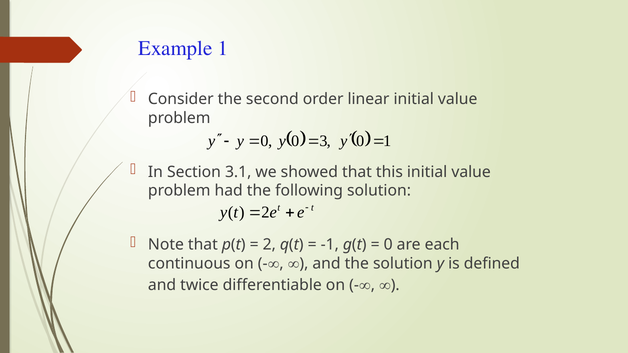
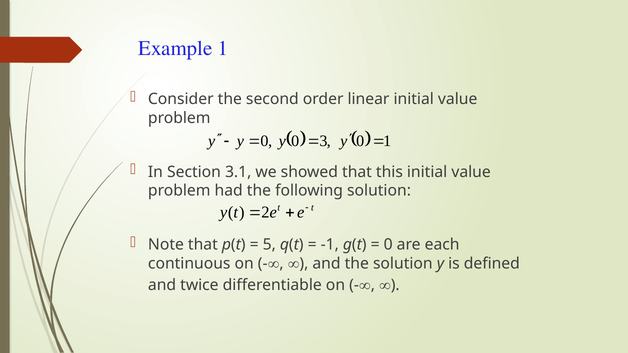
2 at (269, 245): 2 -> 5
